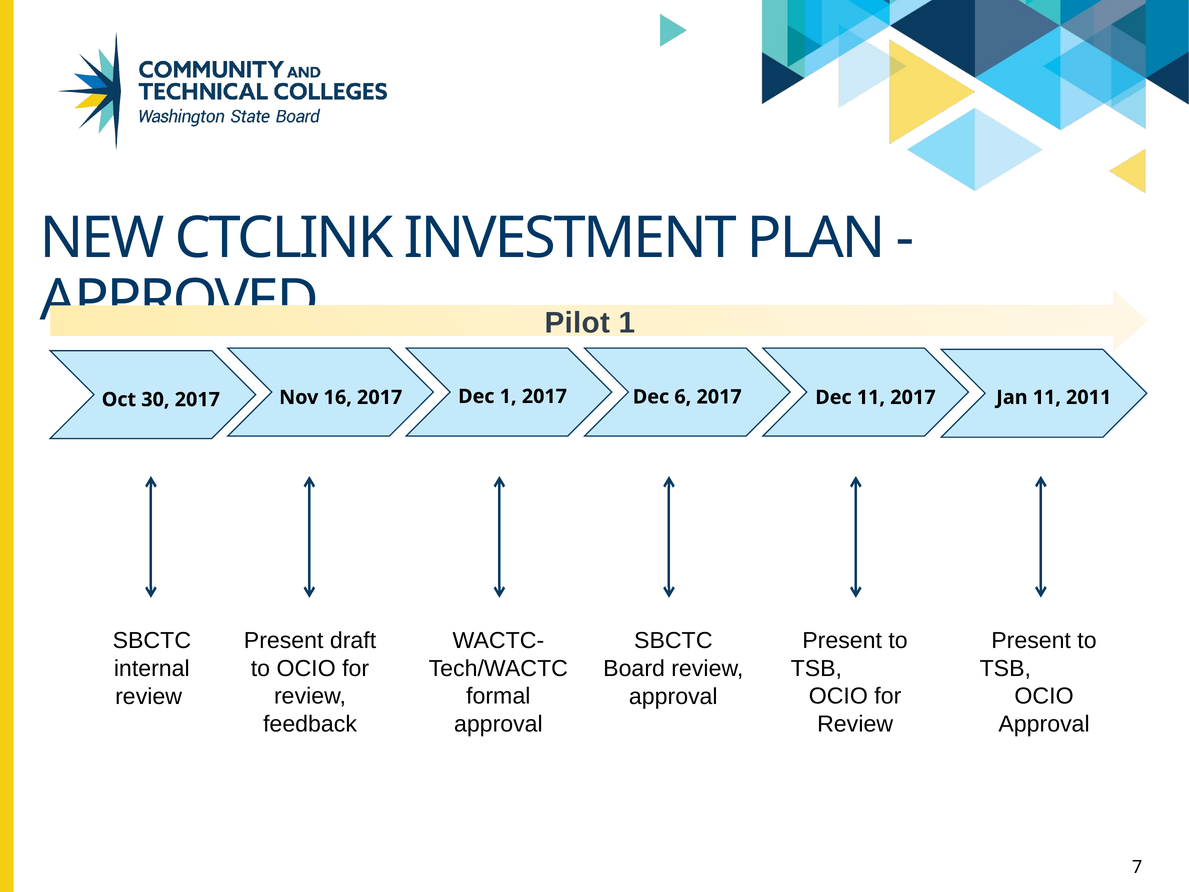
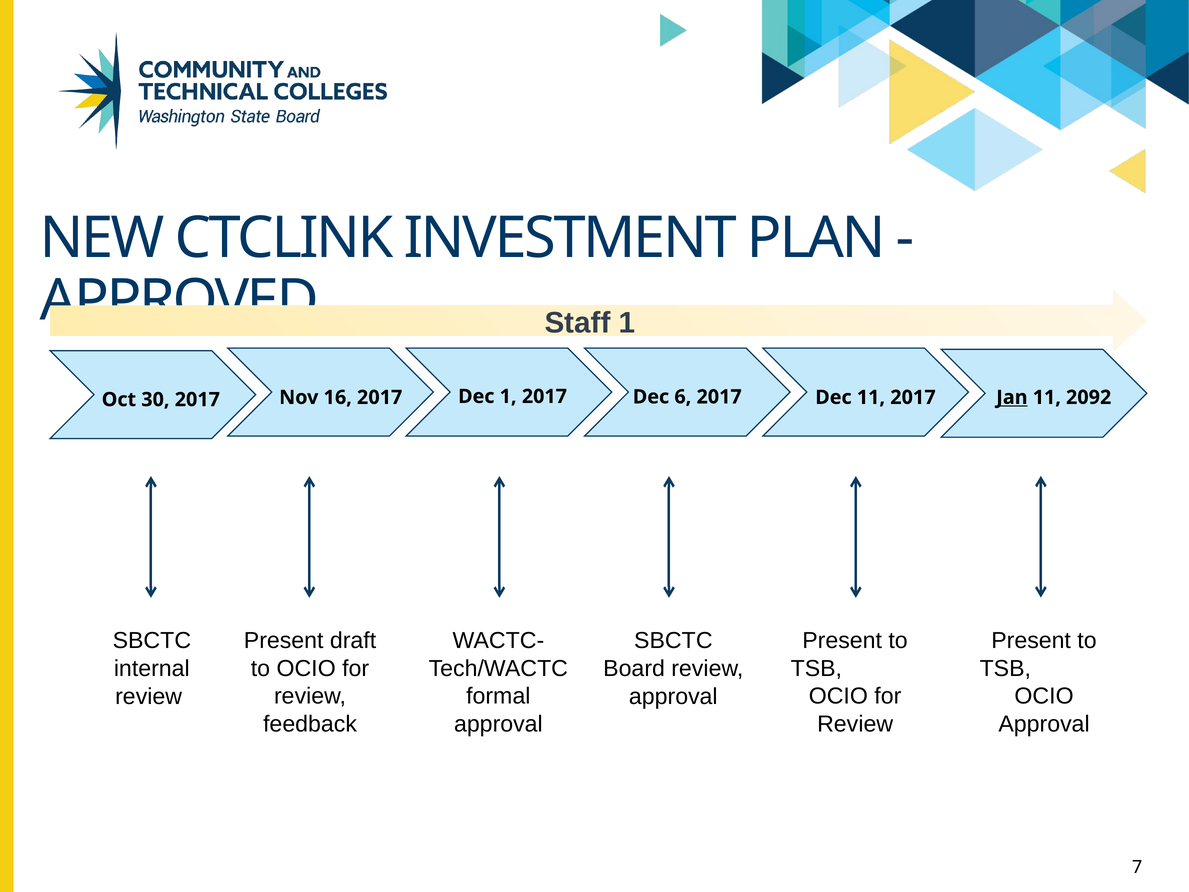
Pilot: Pilot -> Staff
Jan underline: none -> present
2011: 2011 -> 2092
